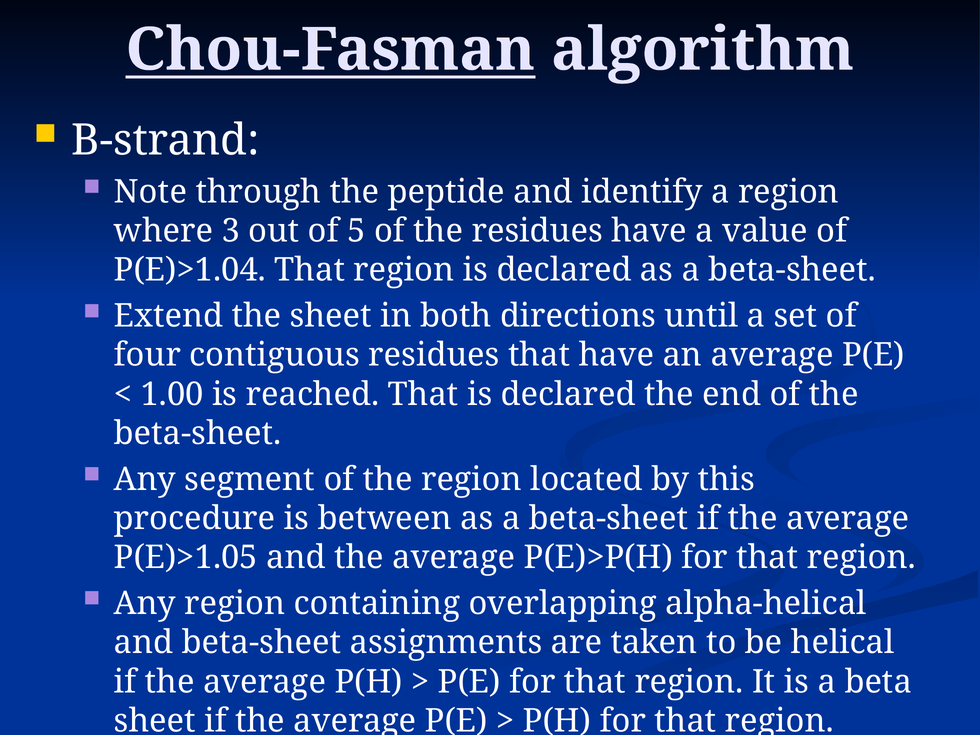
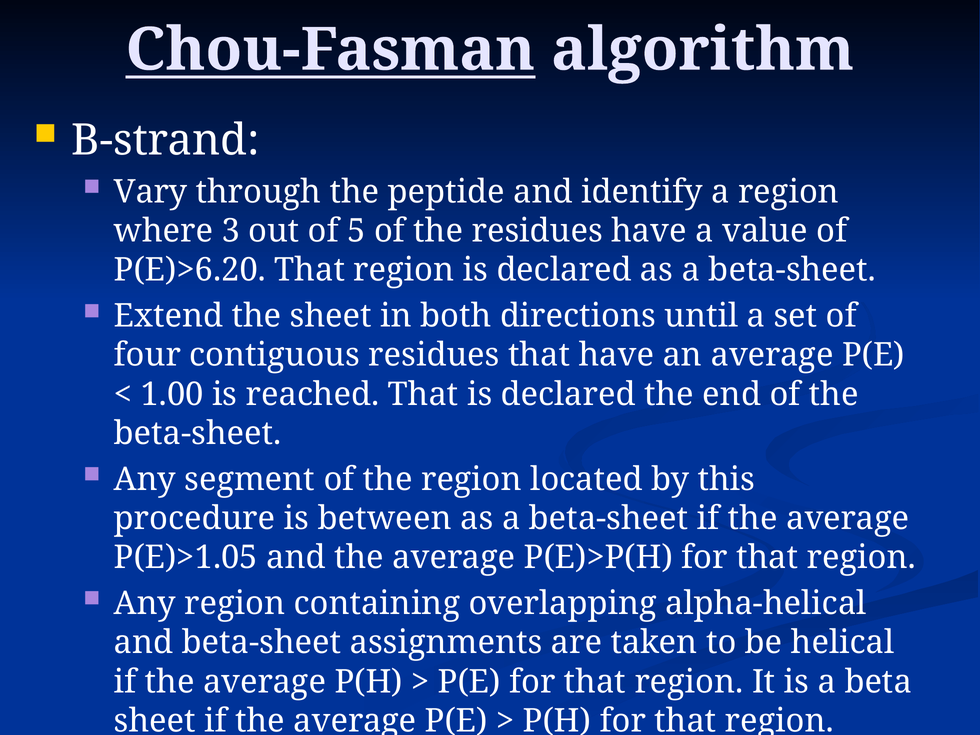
Note: Note -> Vary
P(E)>1.04: P(E)>1.04 -> P(E)>6.20
